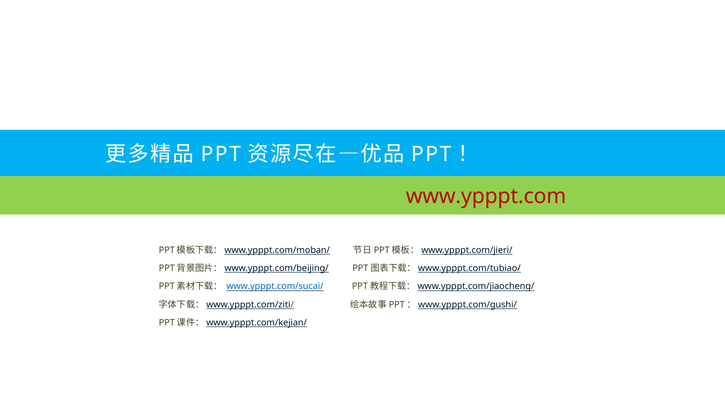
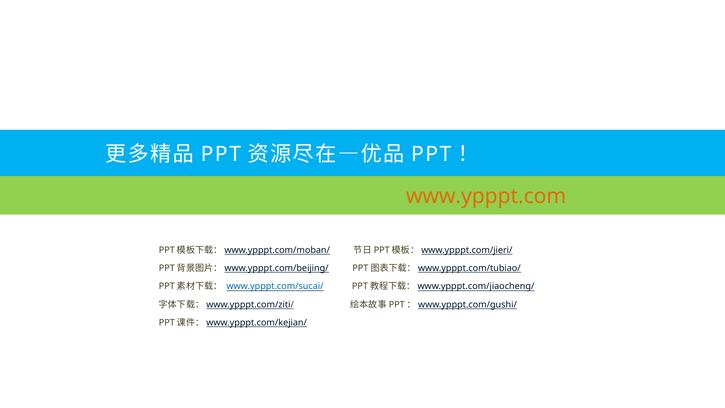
www.ypppt.com colour: red -> orange
